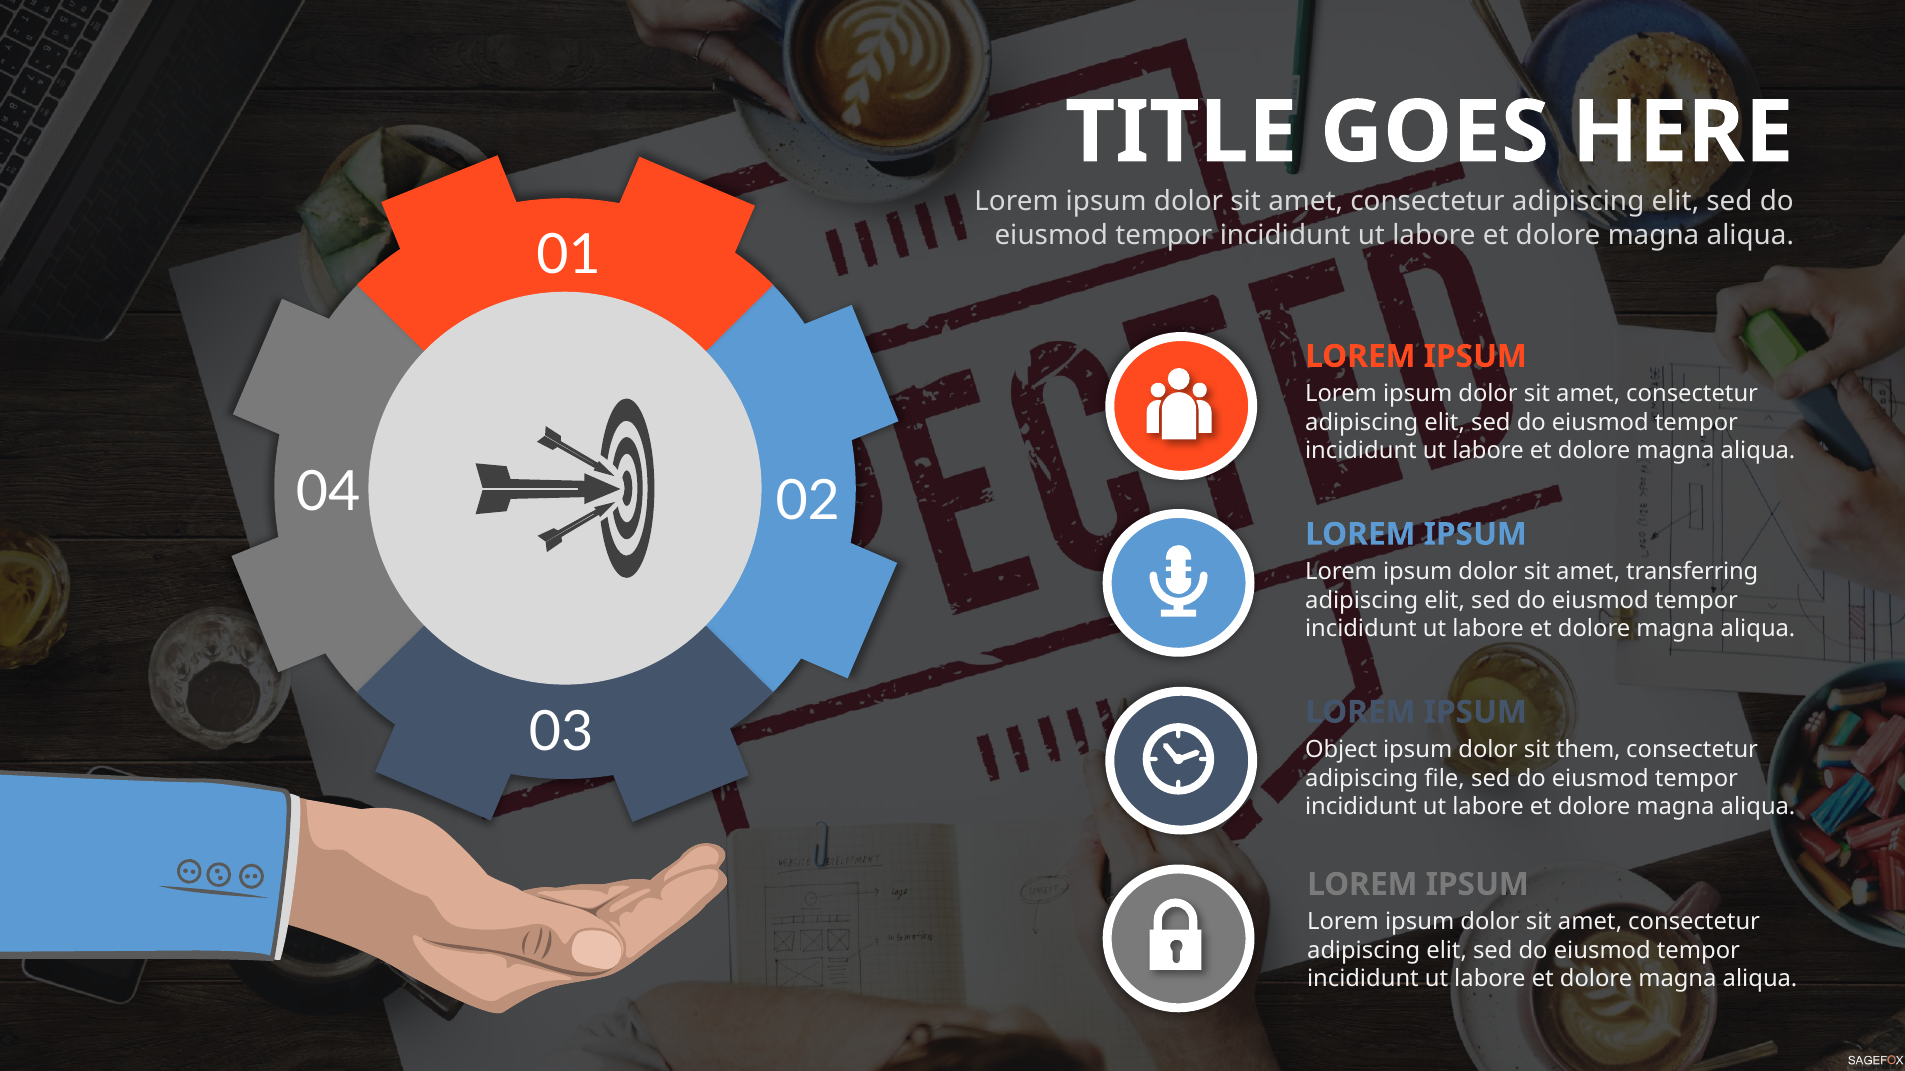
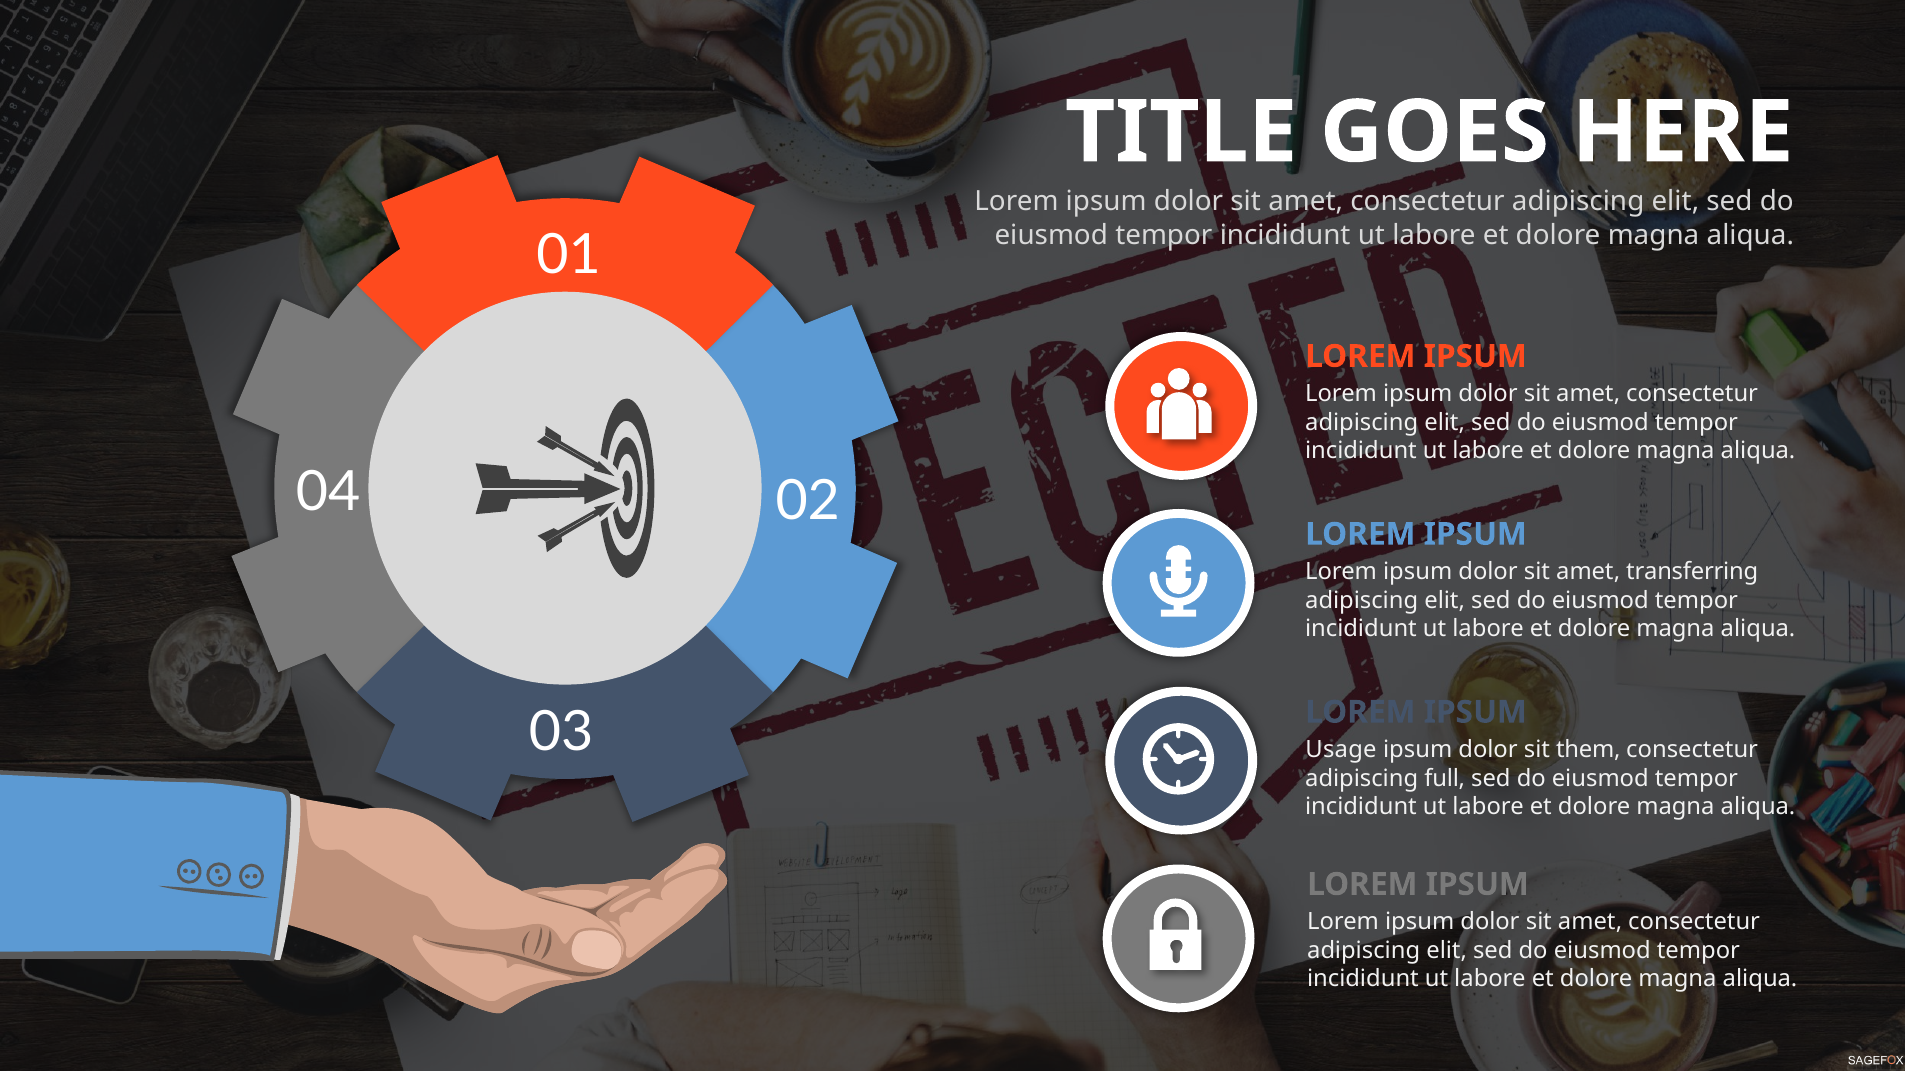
Object: Object -> Usage
file: file -> full
